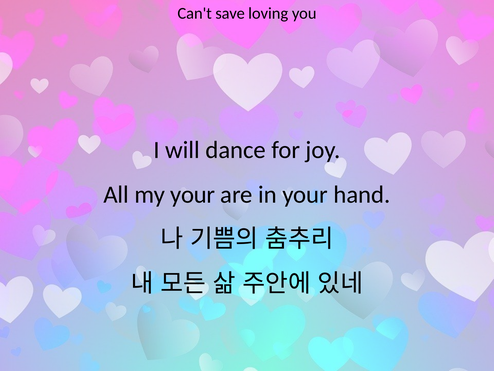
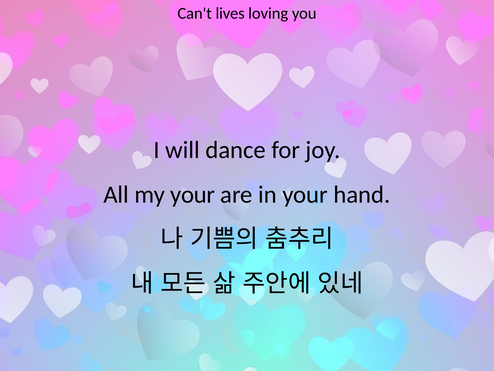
save: save -> lives
